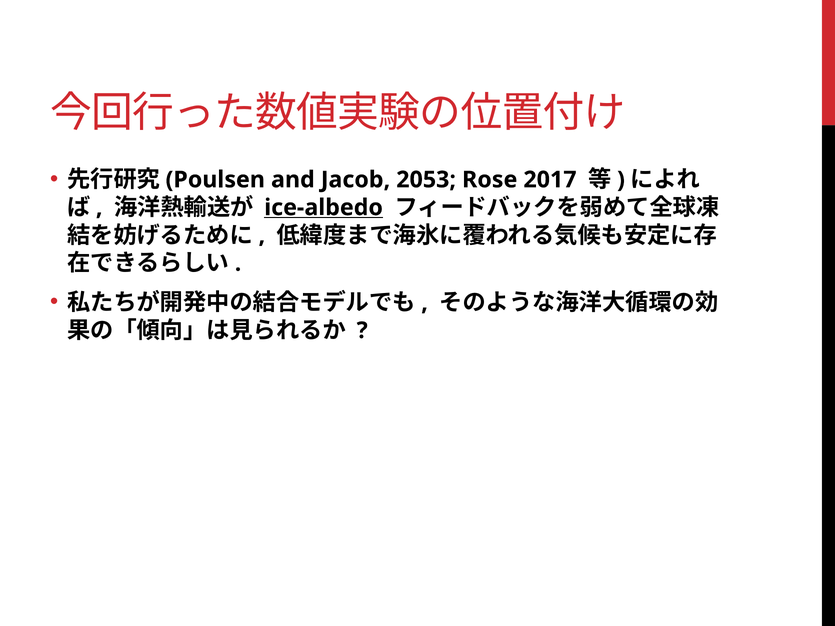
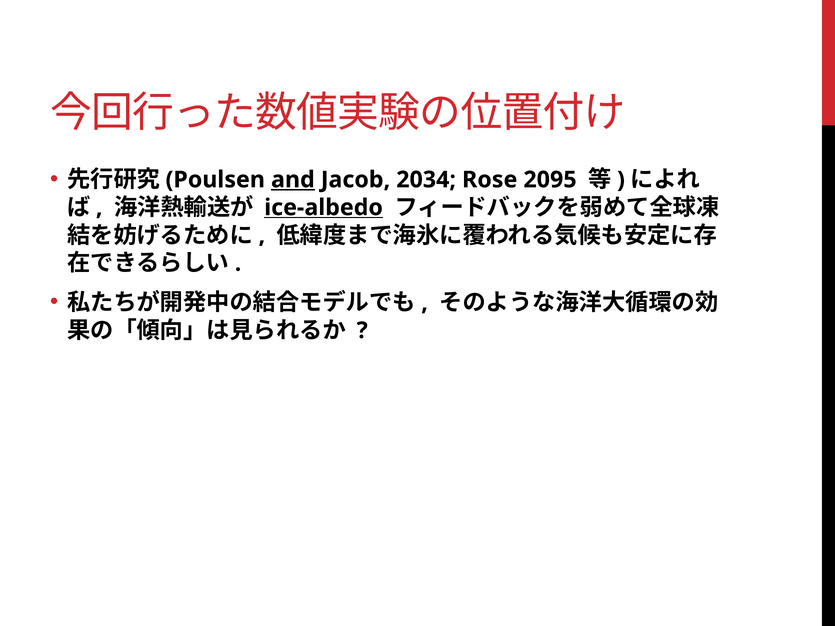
and underline: none -> present
2053: 2053 -> 2034
2017: 2017 -> 2095
